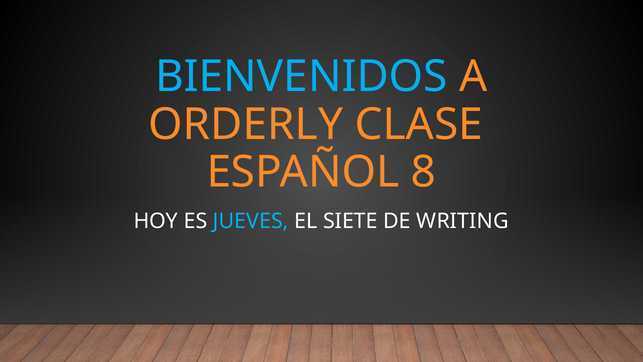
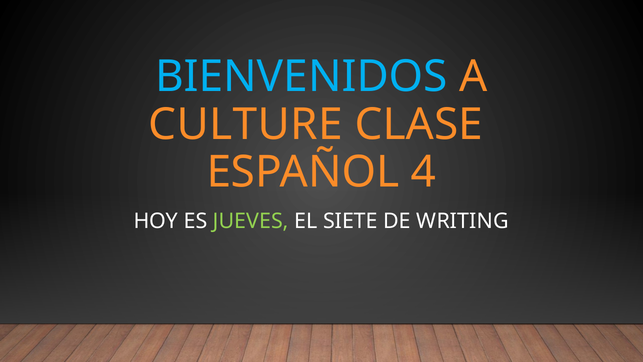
ORDERLY: ORDERLY -> CULTURE
8: 8 -> 4
JUEVES colour: light blue -> light green
